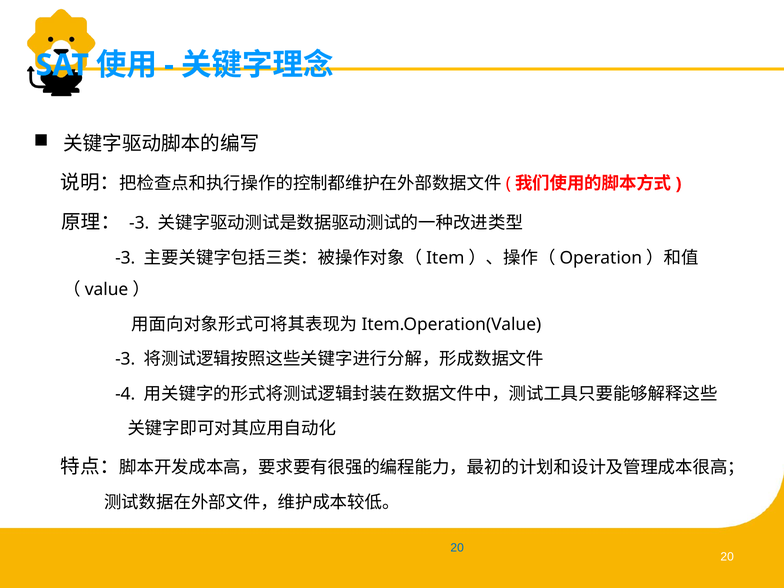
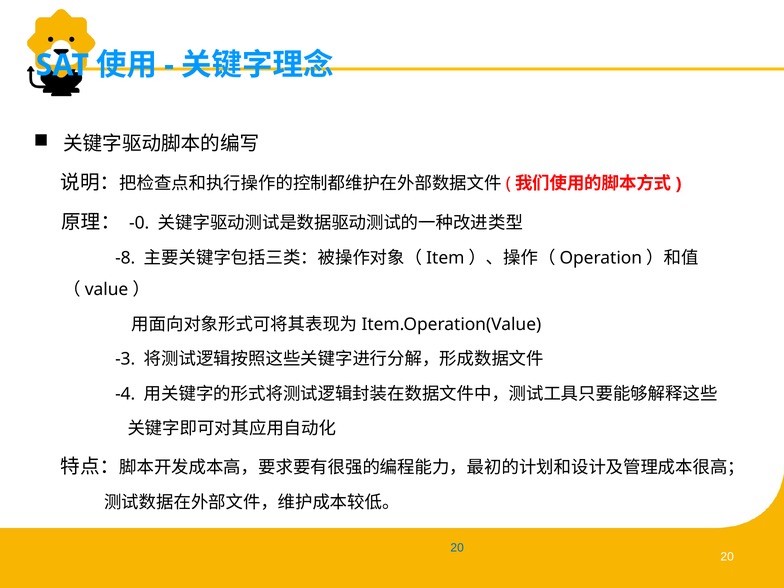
-3 at (139, 223): -3 -> -0
-3 at (125, 258): -3 -> -8
